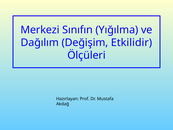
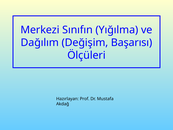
Etkilidir: Etkilidir -> Başarısı
